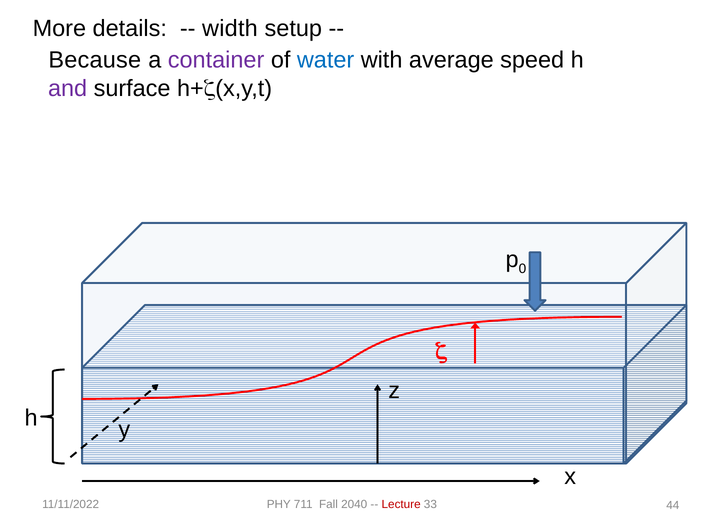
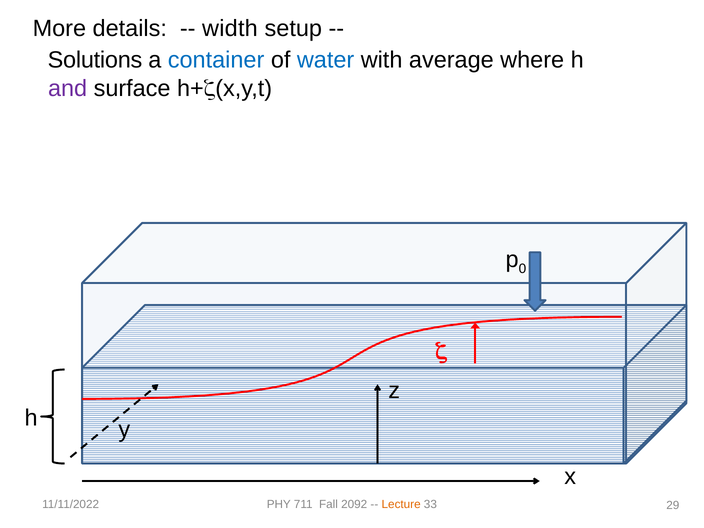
Because: Because -> Solutions
container colour: purple -> blue
speed: speed -> where
2040: 2040 -> 2092
Lecture colour: red -> orange
44: 44 -> 29
